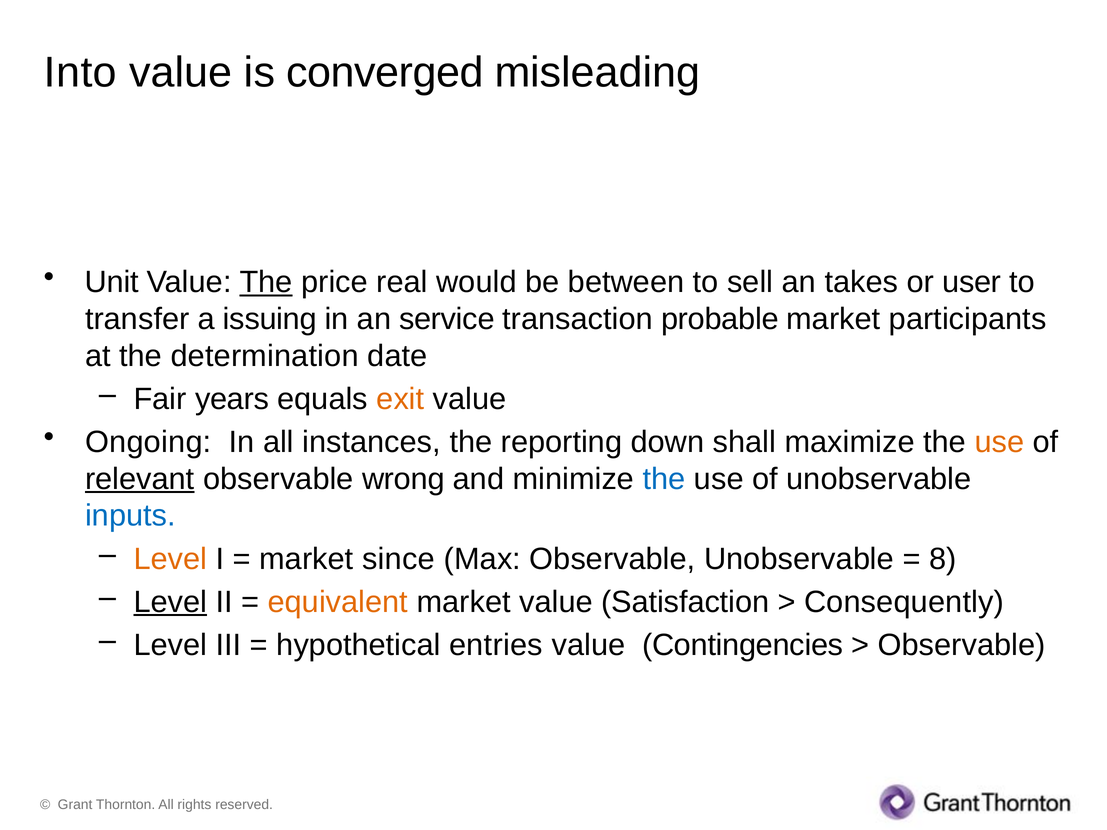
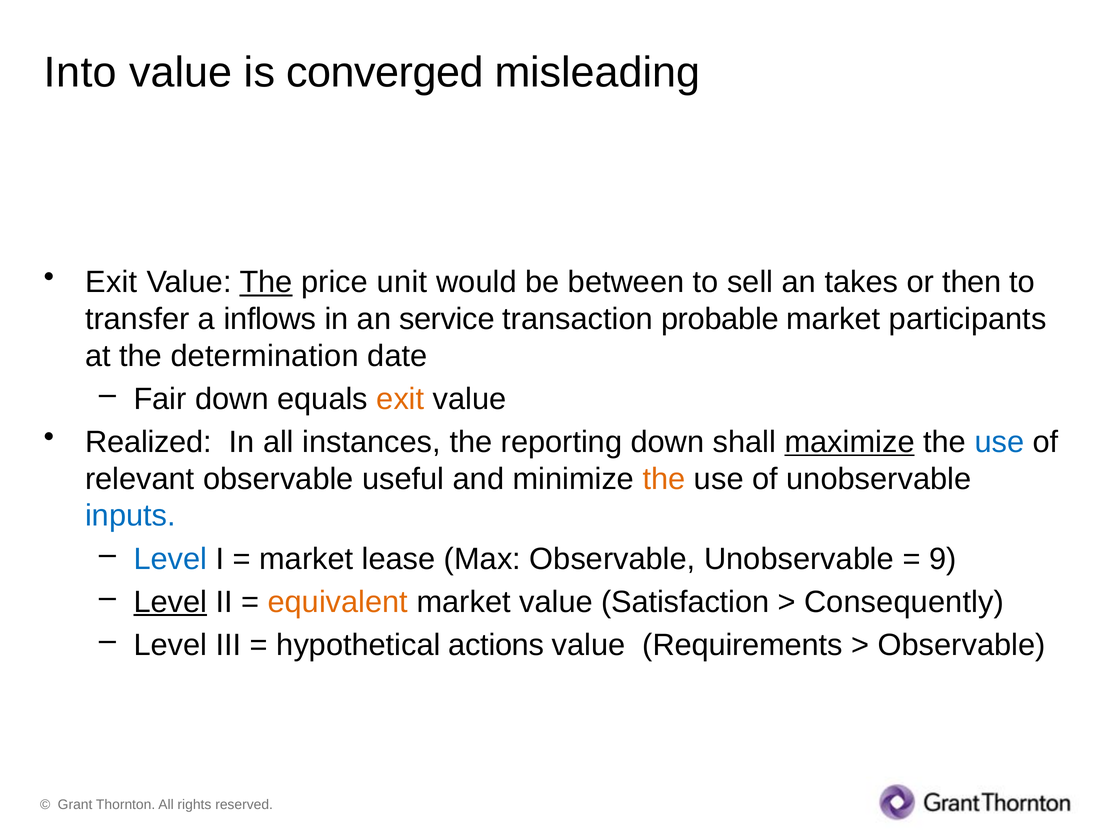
Unit at (112, 282): Unit -> Exit
real: real -> unit
user: user -> then
issuing: issuing -> inflows
Fair years: years -> down
Ongoing: Ongoing -> Realized
maximize underline: none -> present
use at (999, 442) colour: orange -> blue
relevant underline: present -> none
wrong: wrong -> useful
the at (664, 479) colour: blue -> orange
Level at (170, 559) colour: orange -> blue
since: since -> lease
8: 8 -> 9
entries: entries -> actions
Contingencies: Contingencies -> Requirements
